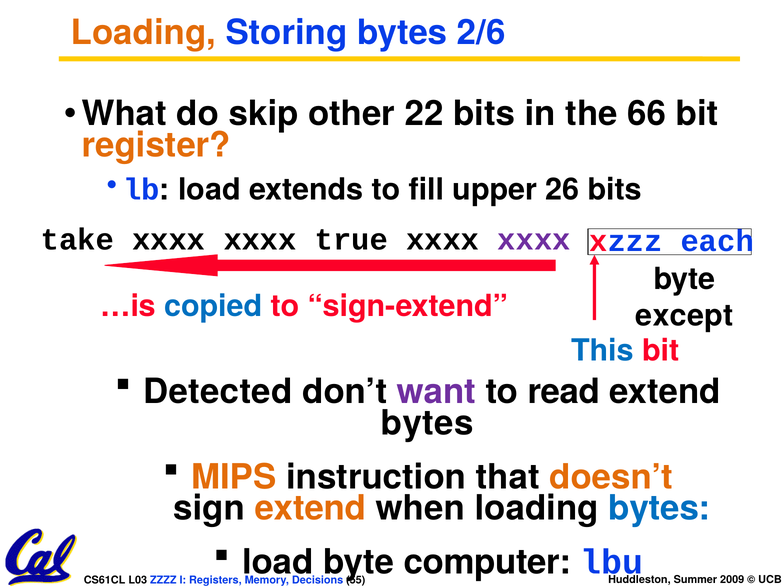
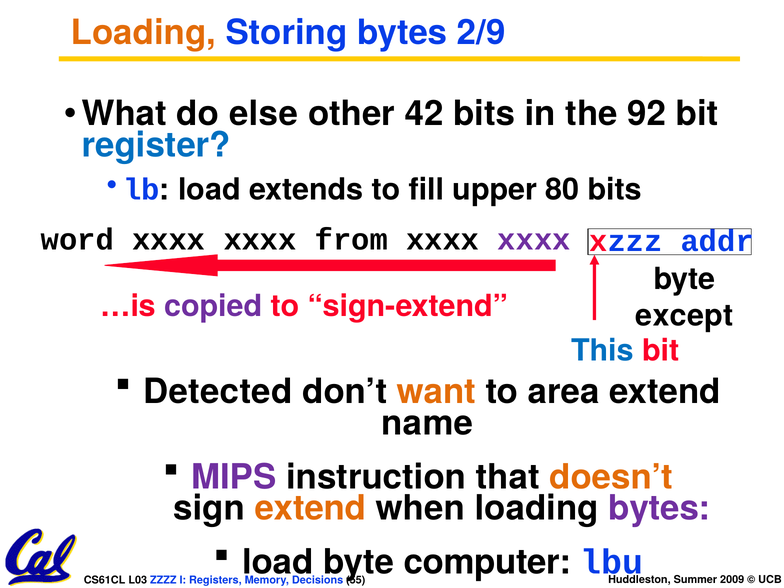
2/6: 2/6 -> 2/9
skip: skip -> else
22: 22 -> 42
66: 66 -> 92
register colour: orange -> blue
26: 26 -> 80
take: take -> word
true: true -> from
each: each -> addr
copied colour: blue -> purple
want colour: purple -> orange
read: read -> area
bytes at (427, 423): bytes -> name
MIPS colour: orange -> purple
bytes at (659, 508) colour: blue -> purple
